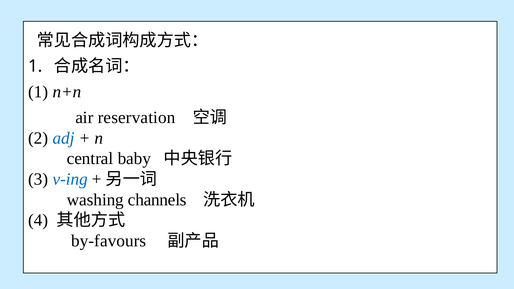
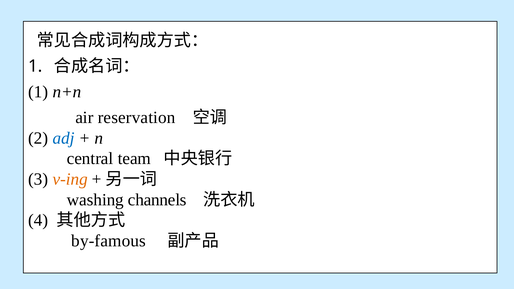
baby: baby -> team
v-ing colour: blue -> orange
by-favours: by-favours -> by-famous
